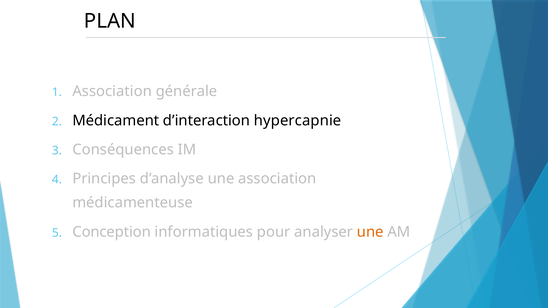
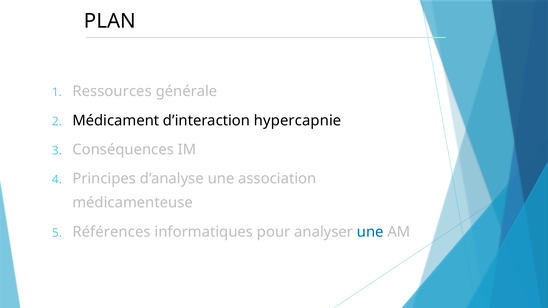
Association at (112, 91): Association -> Ressources
Conception: Conception -> Références
une at (370, 232) colour: orange -> blue
